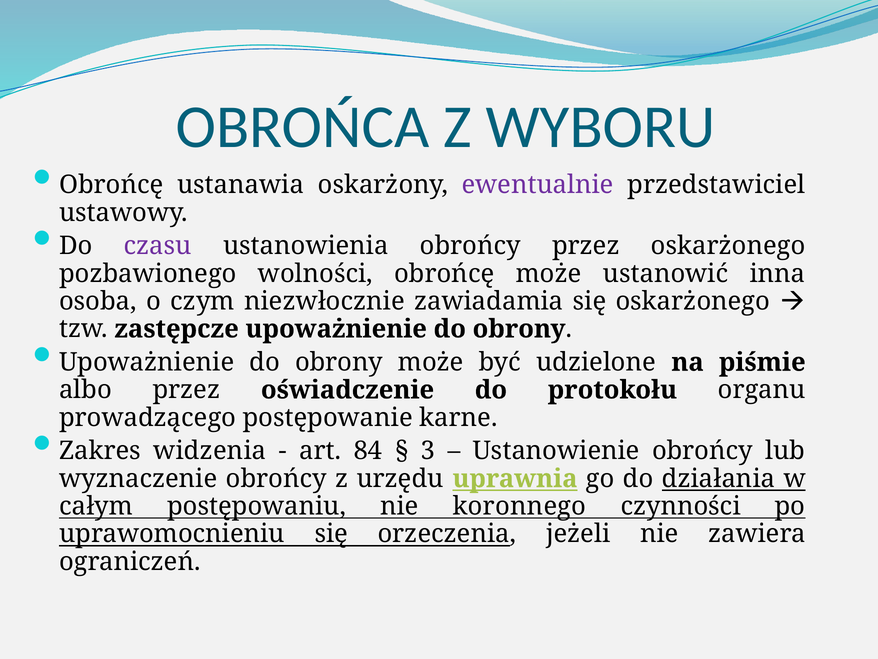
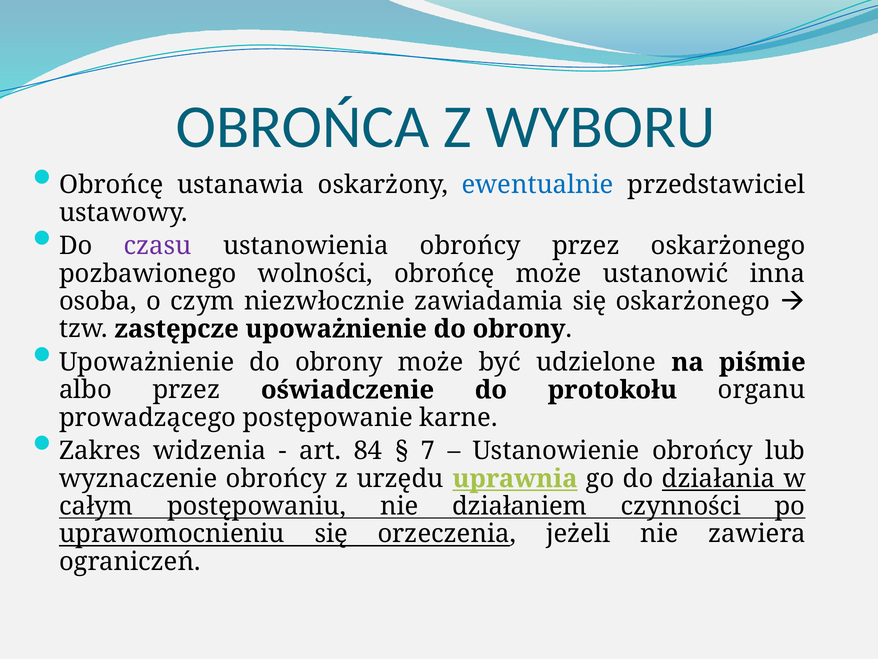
ewentualnie colour: purple -> blue
3: 3 -> 7
koronnego: koronnego -> działaniem
